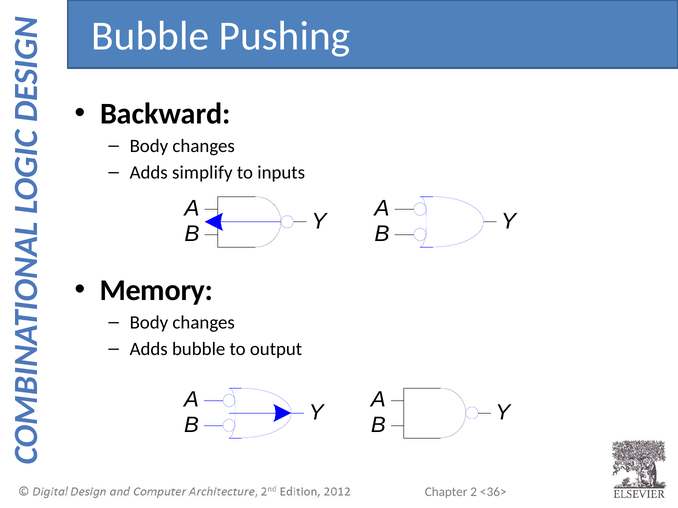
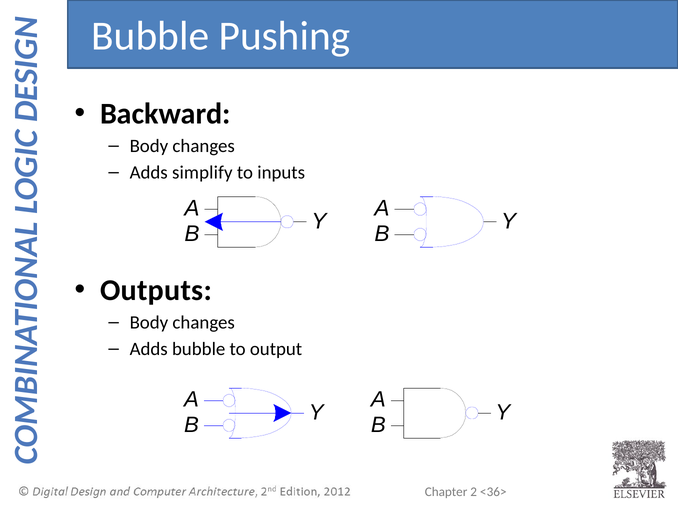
Memory: Memory -> Outputs
